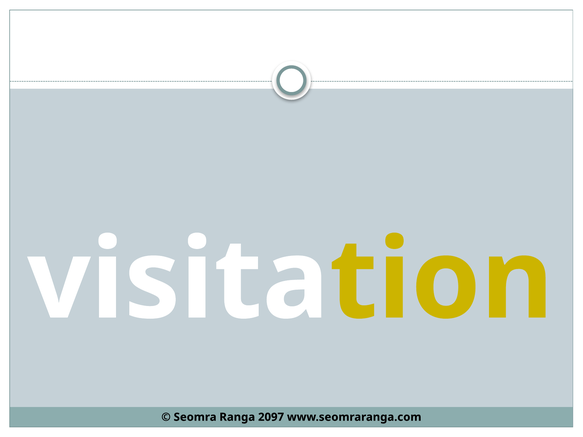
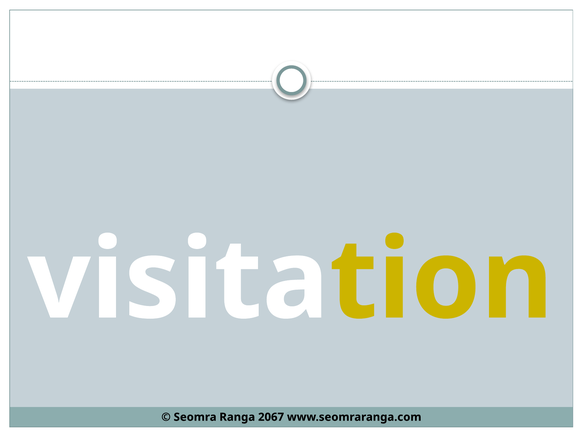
2097: 2097 -> 2067
